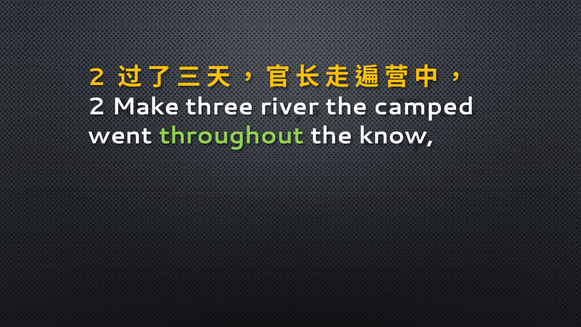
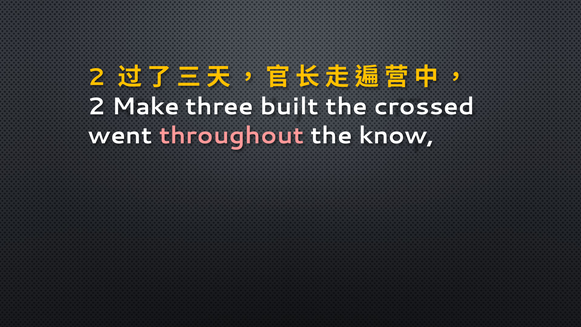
river: river -> built
camped: camped -> crossed
throughout colour: light green -> pink
